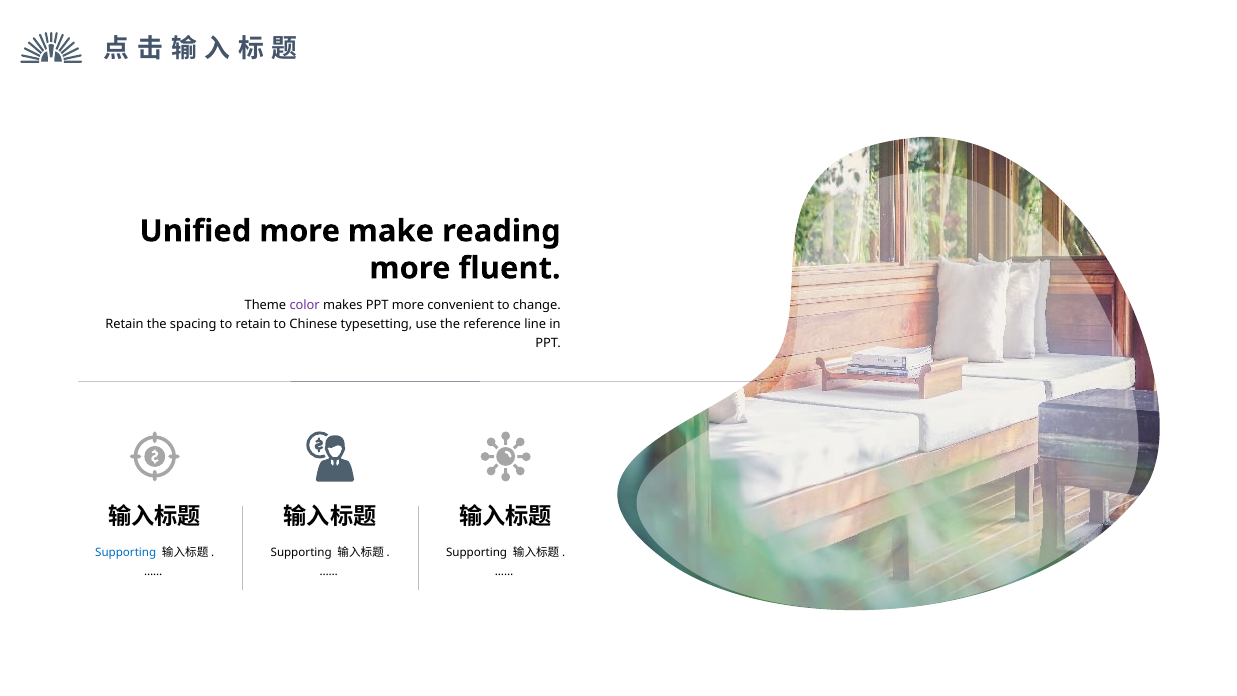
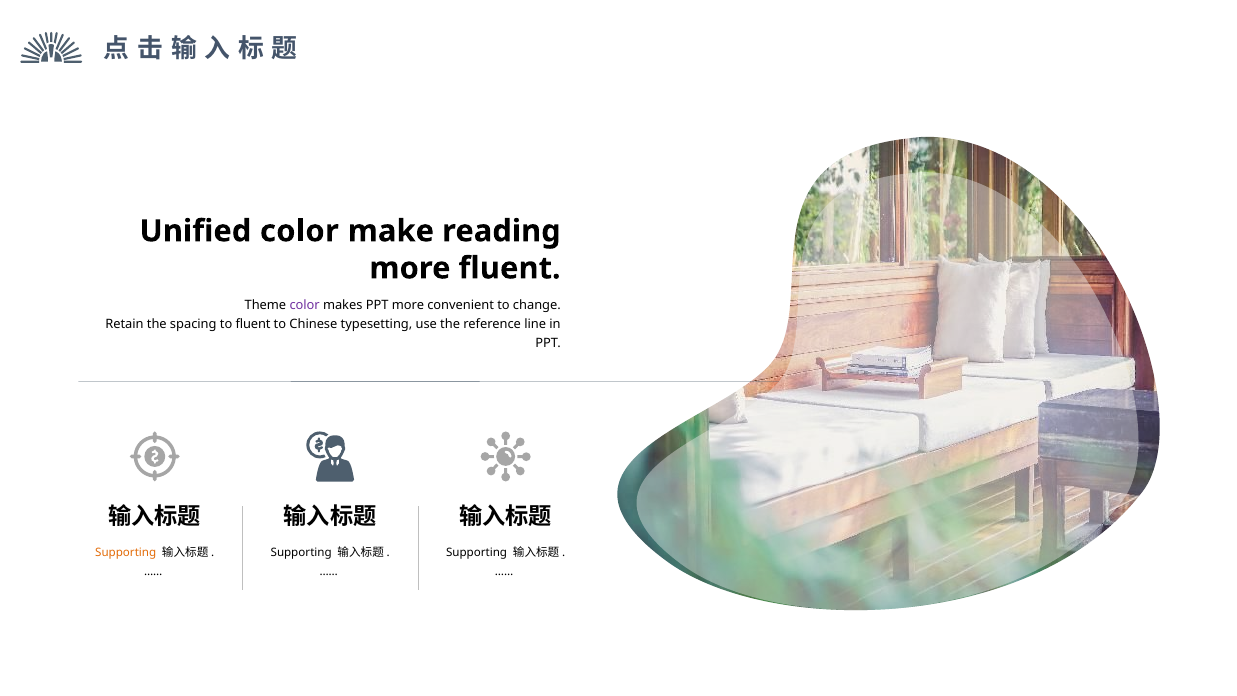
Unified more: more -> color
to retain: retain -> fluent
Supporting at (126, 553) colour: blue -> orange
